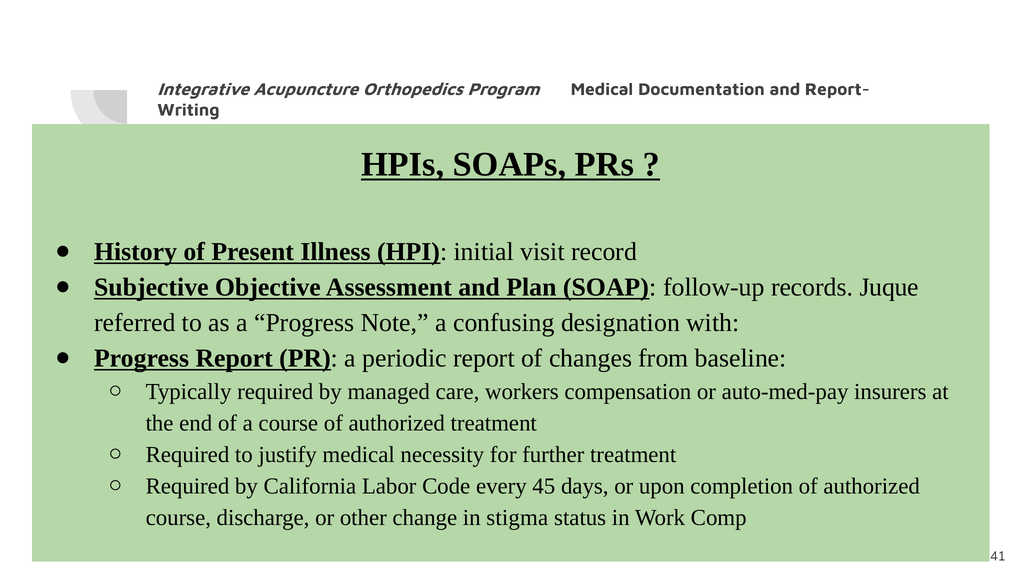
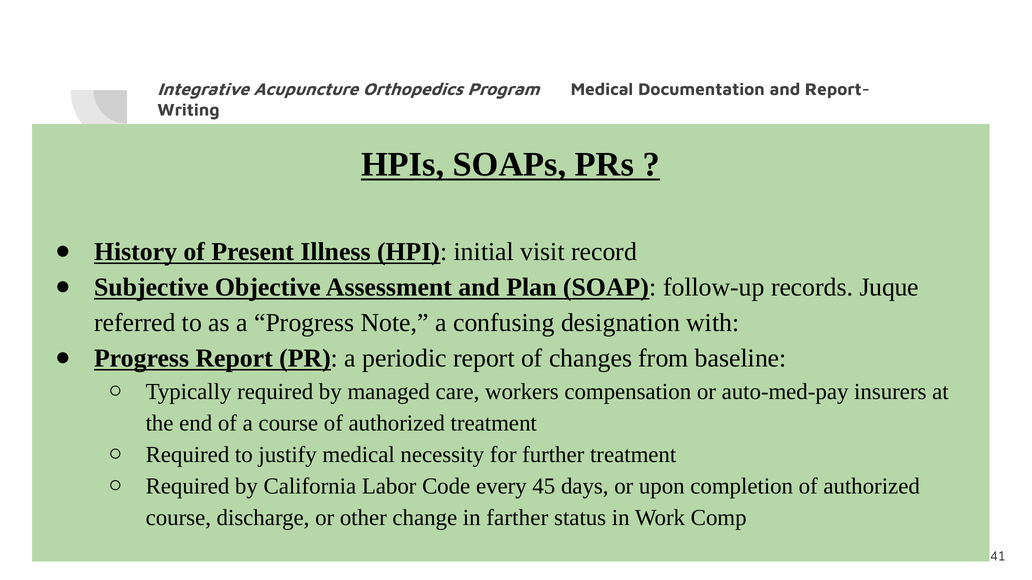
stigma: stigma -> farther
